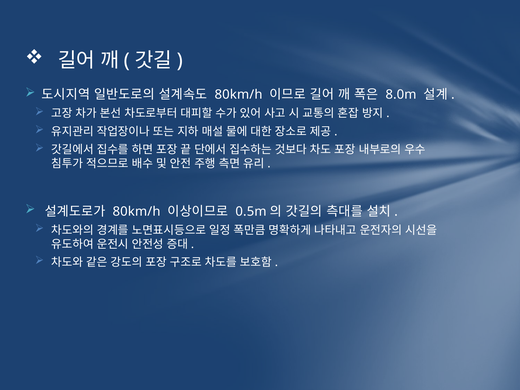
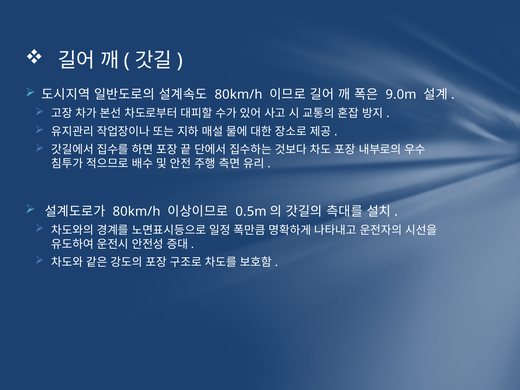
8.0m: 8.0m -> 9.0m
